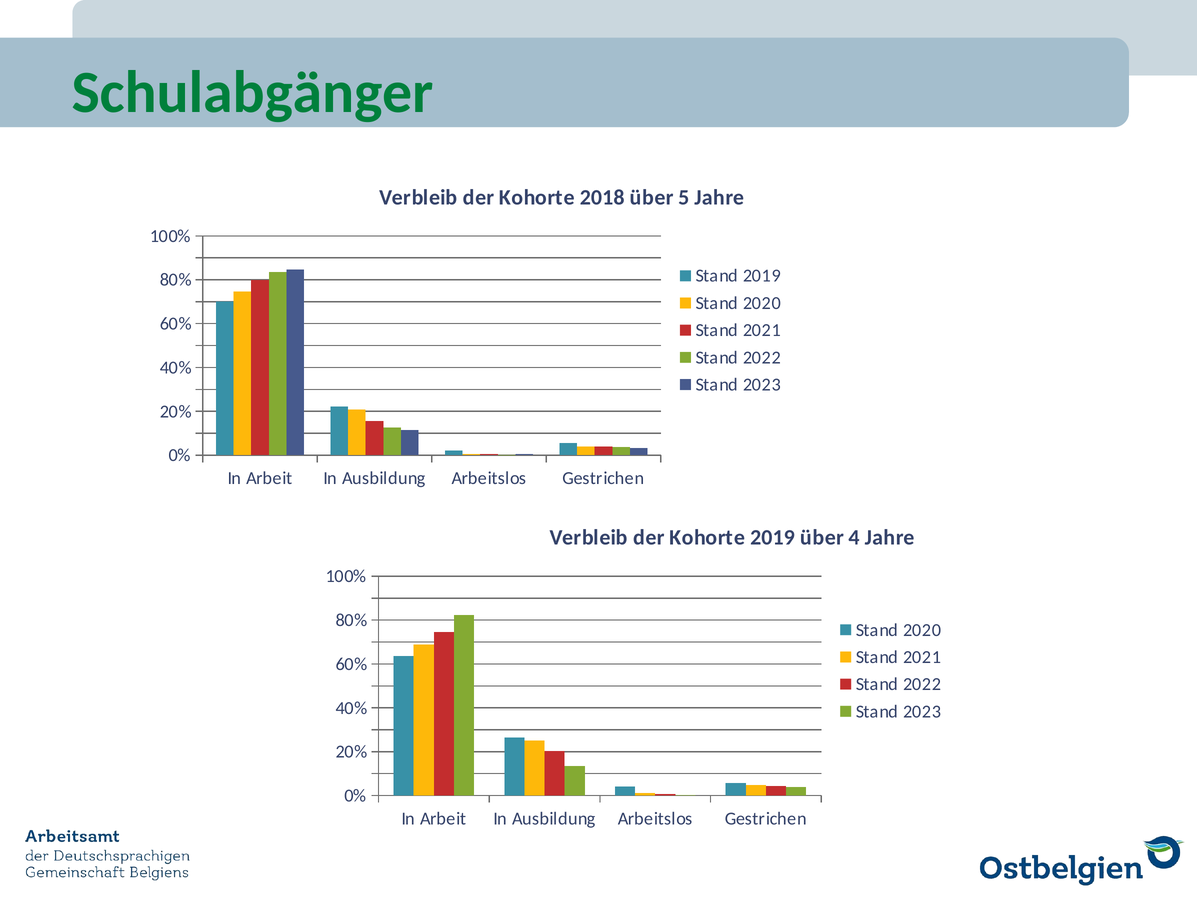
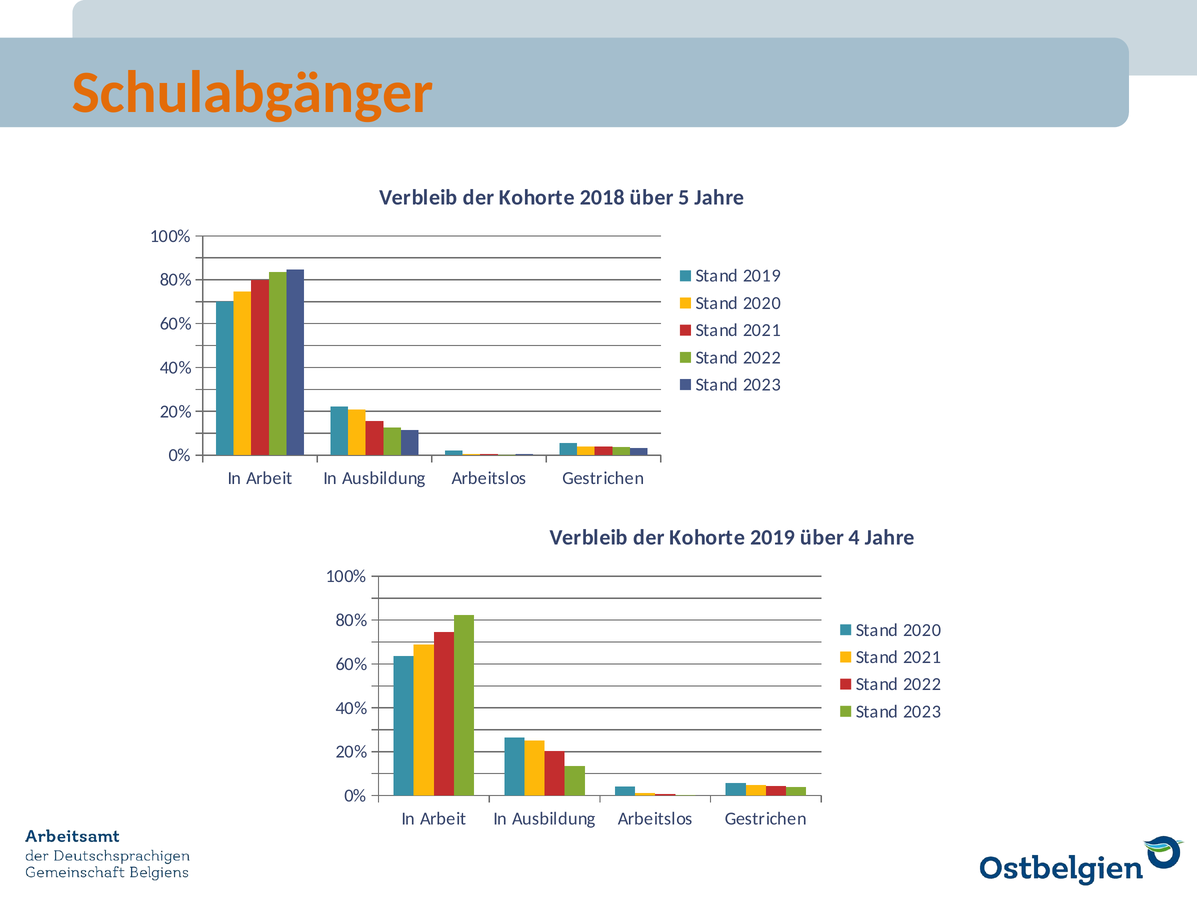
Schulabgänger colour: green -> orange
